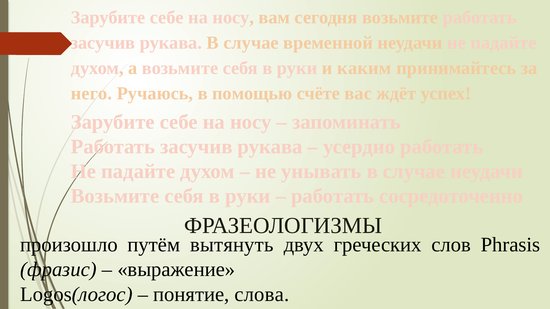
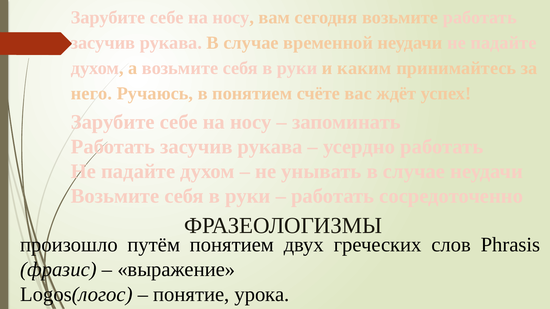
в помощью: помощью -> понятием
путём вытянуть: вытянуть -> понятием
слова: слова -> урока
